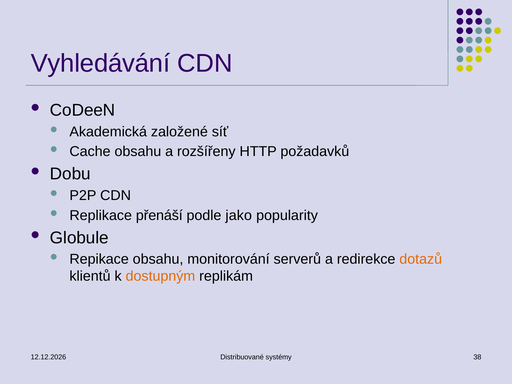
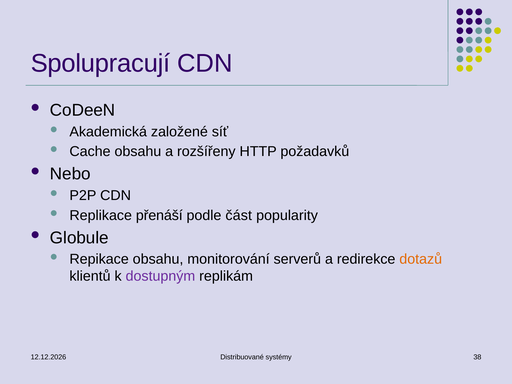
Vyhledávání: Vyhledávání -> Spolupracují
Dobu: Dobu -> Nebo
jako: jako -> část
dostupným colour: orange -> purple
